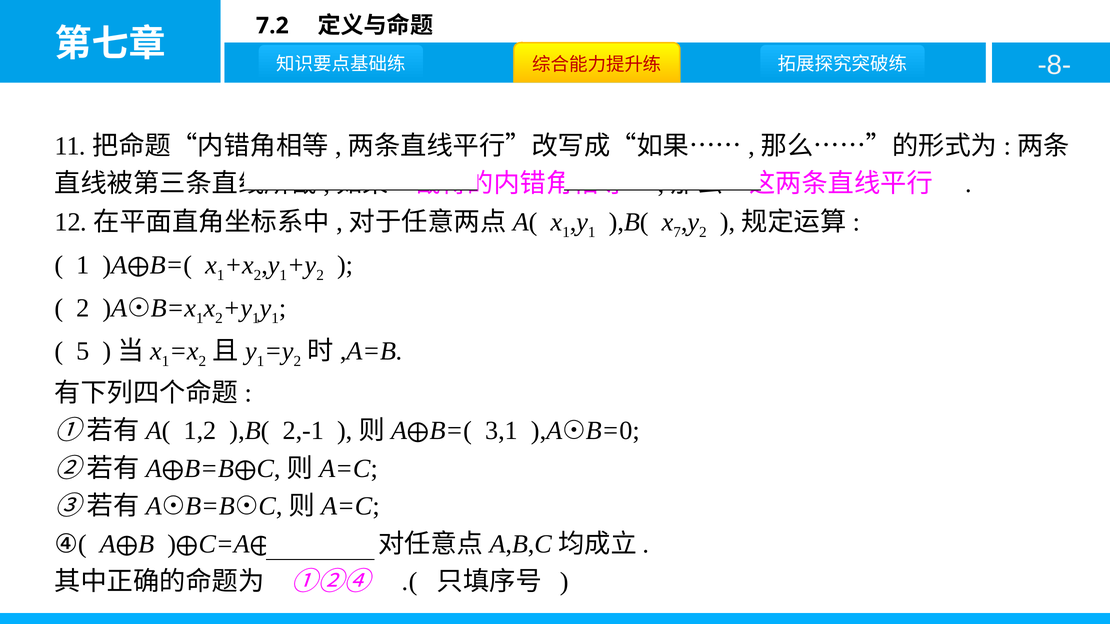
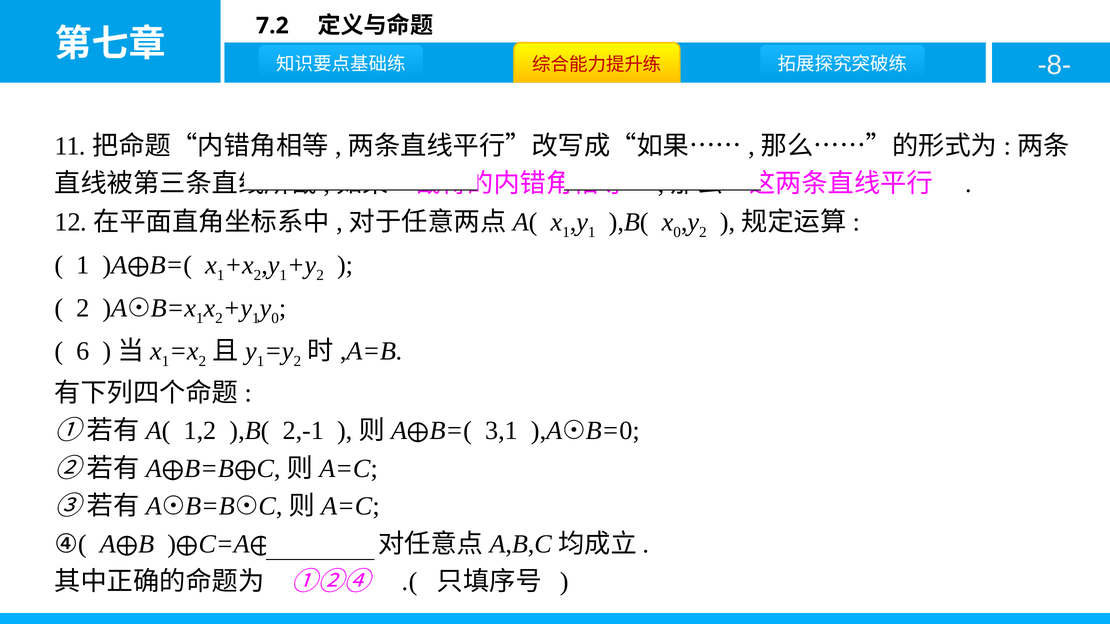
7 at (677, 233): 7 -> 0
1 at (275, 318): 1 -> 0
5: 5 -> 6
